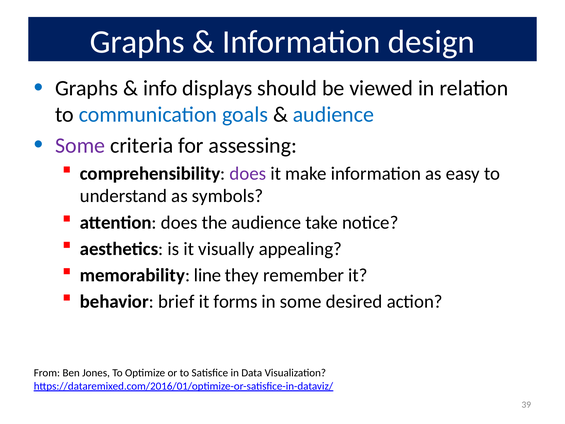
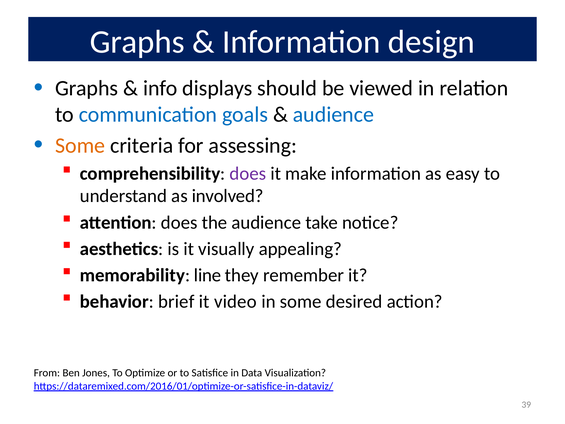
Some at (80, 145) colour: purple -> orange
symbols: symbols -> involved
forms: forms -> video
